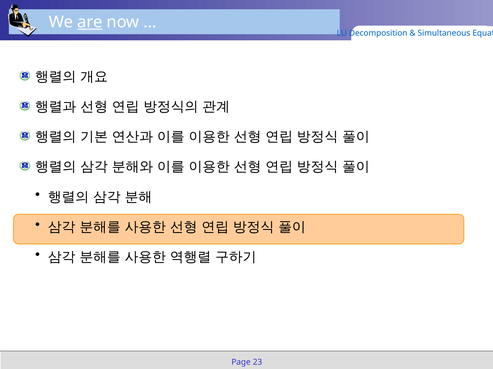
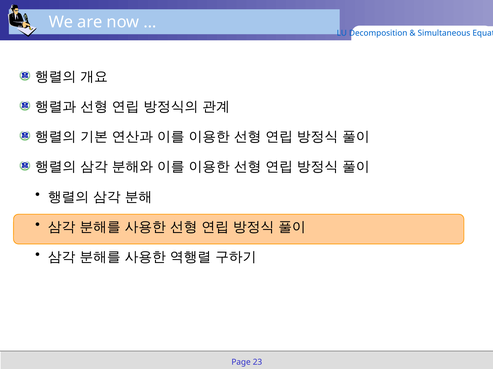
are underline: present -> none
